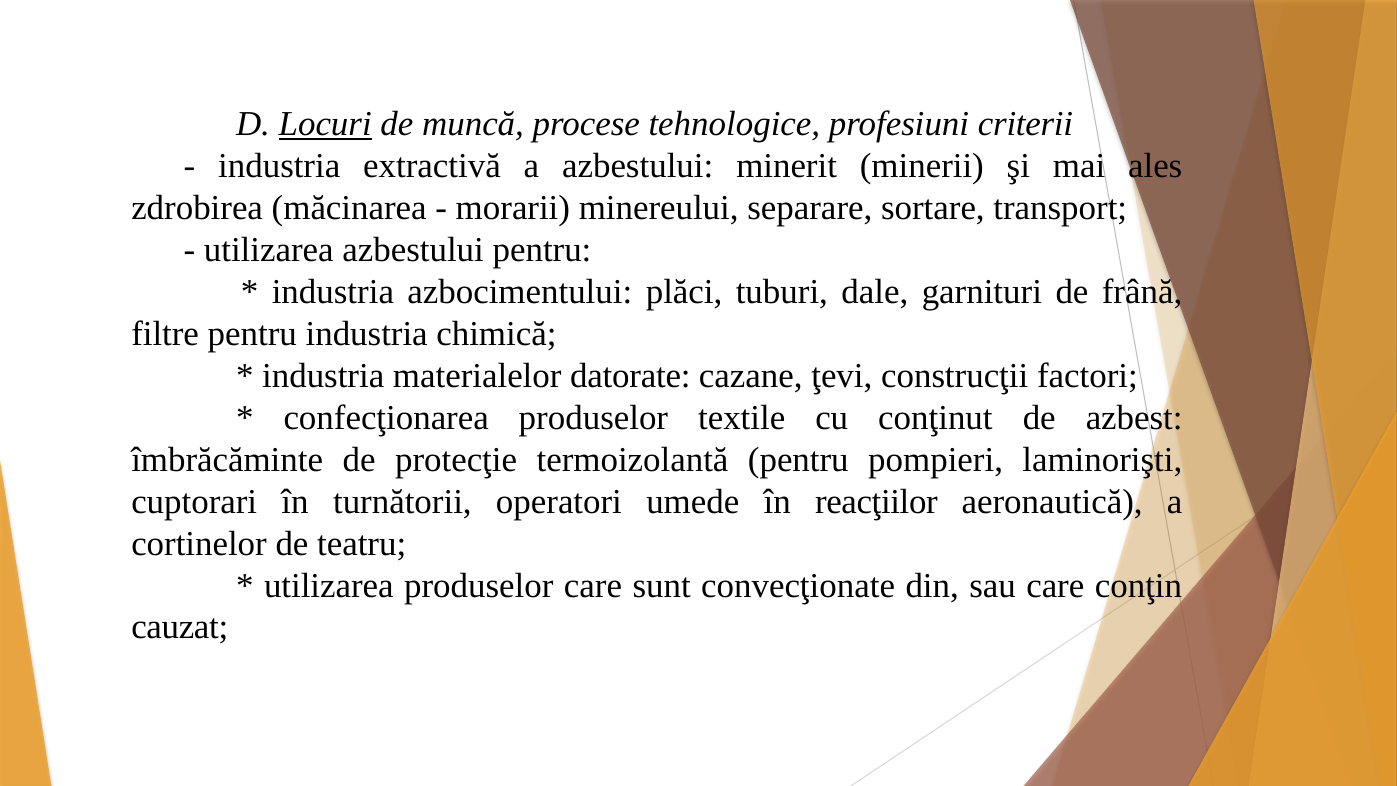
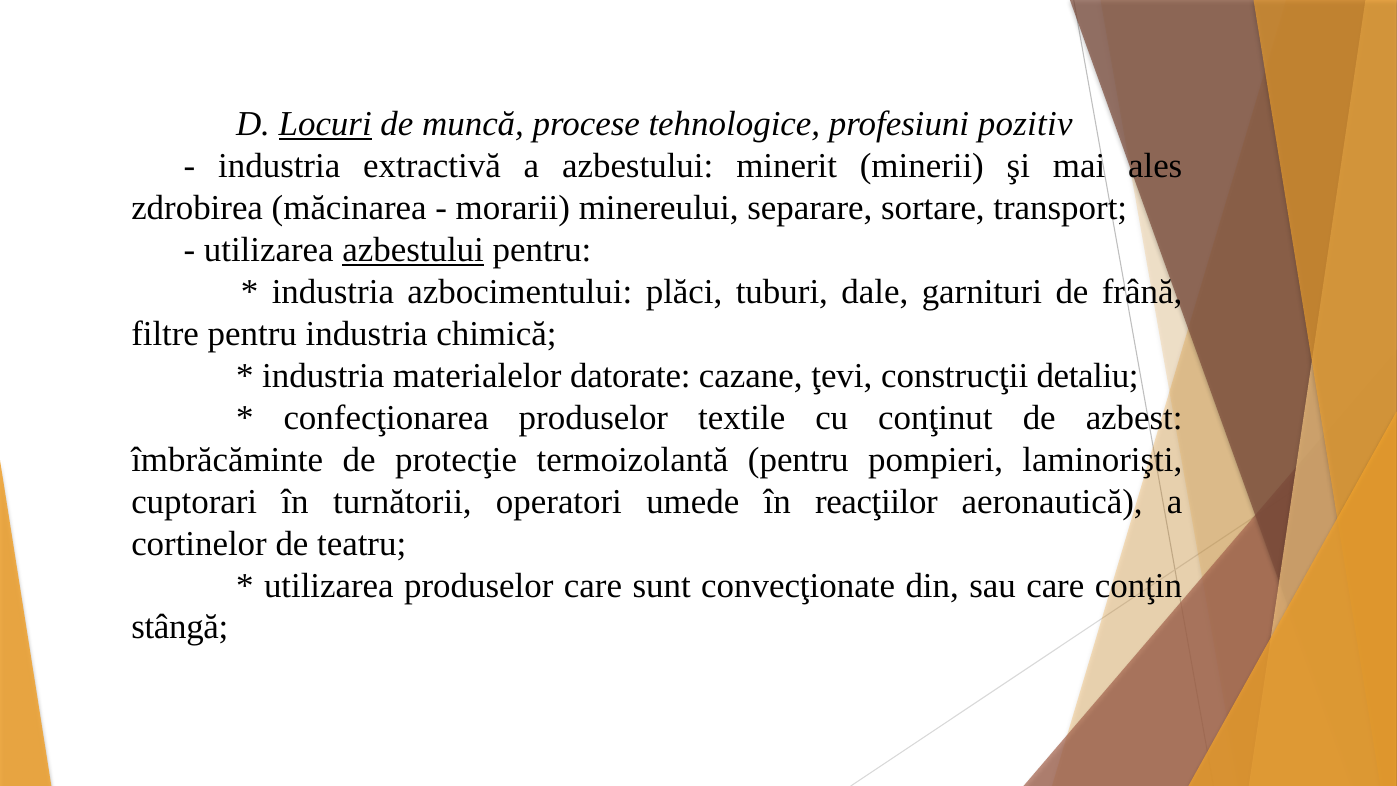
criterii: criterii -> pozitiv
azbestului at (413, 250) underline: none -> present
factori: factori -> detaliu
cauzat: cauzat -> stângă
